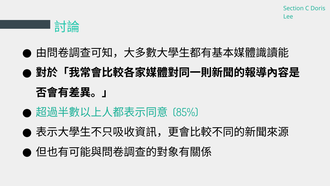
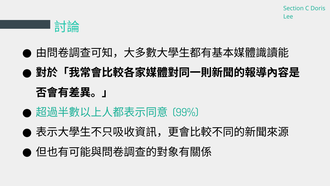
85%: 85% -> 99%
